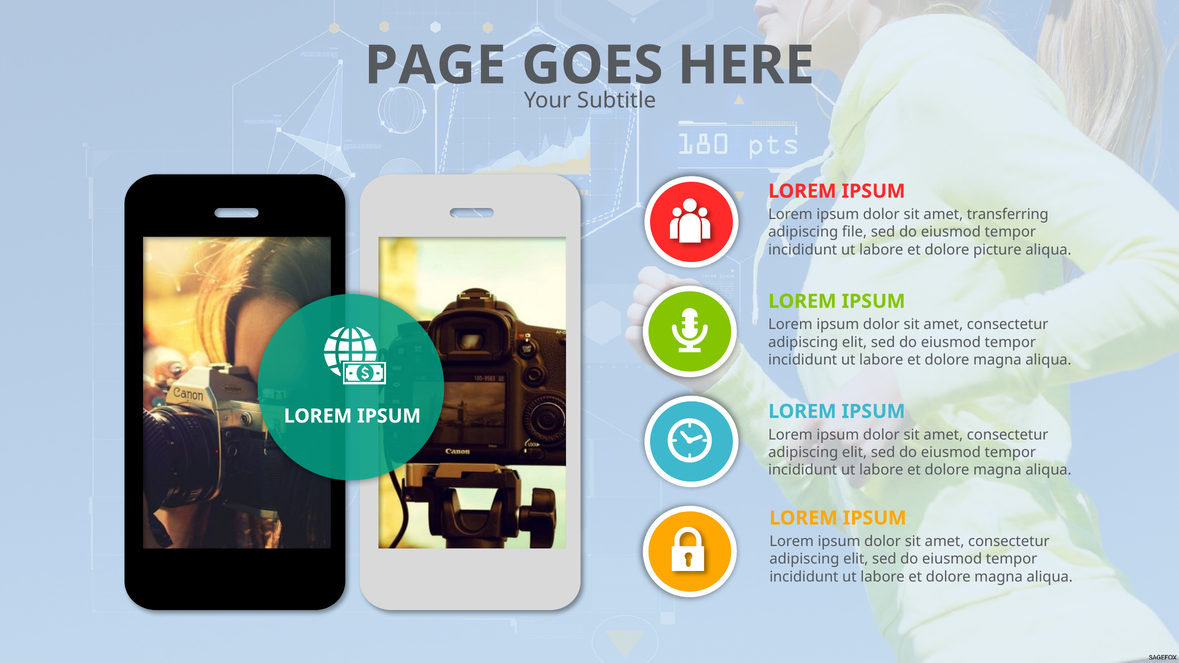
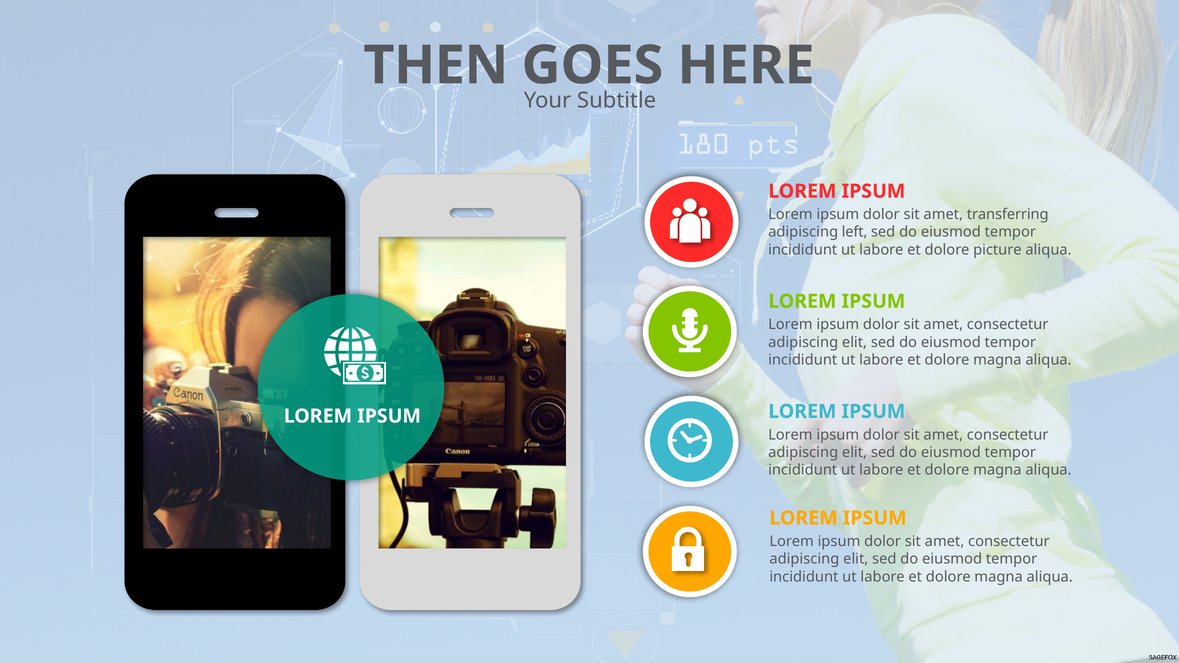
PAGE: PAGE -> THEN
file: file -> left
